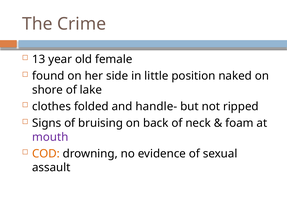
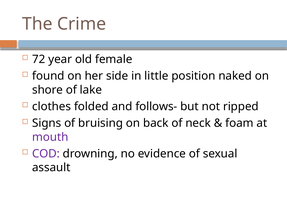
13: 13 -> 72
handle-: handle- -> follows-
COD colour: orange -> purple
